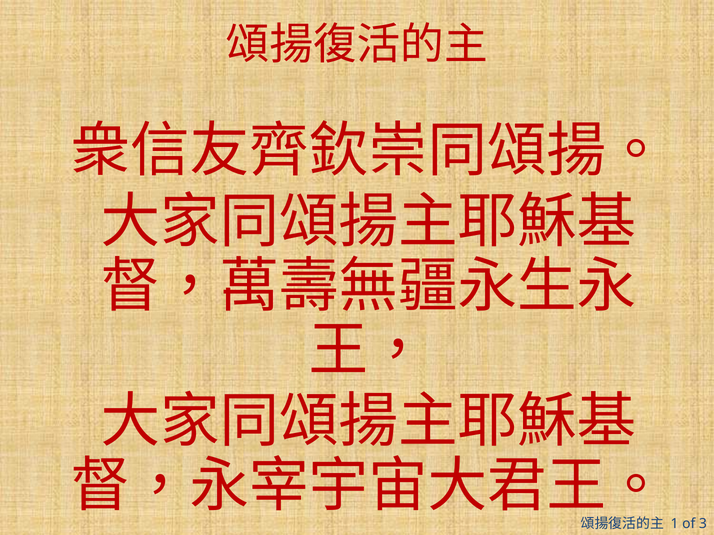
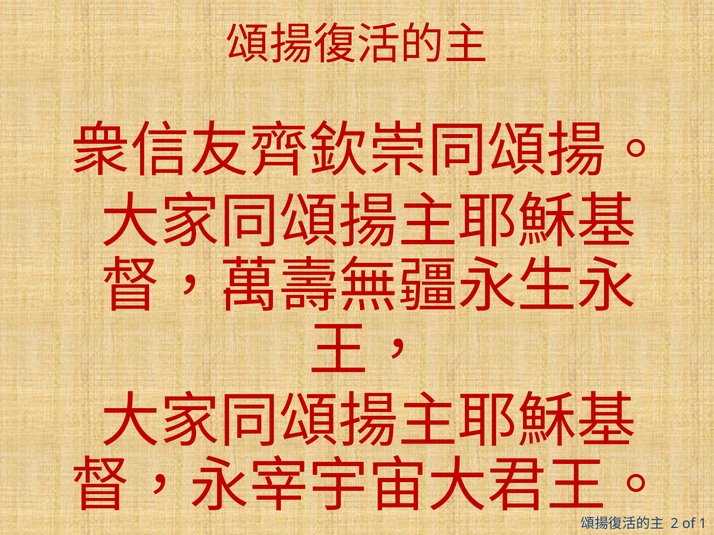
1: 1 -> 2
3: 3 -> 1
